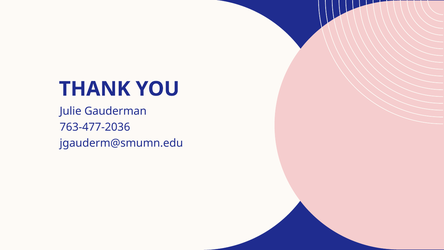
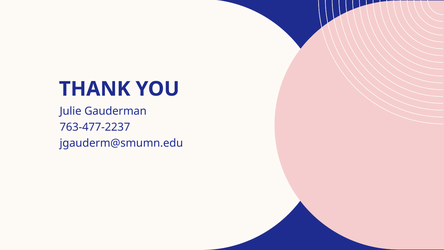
763-477-2036: 763-477-2036 -> 763-477-2237
